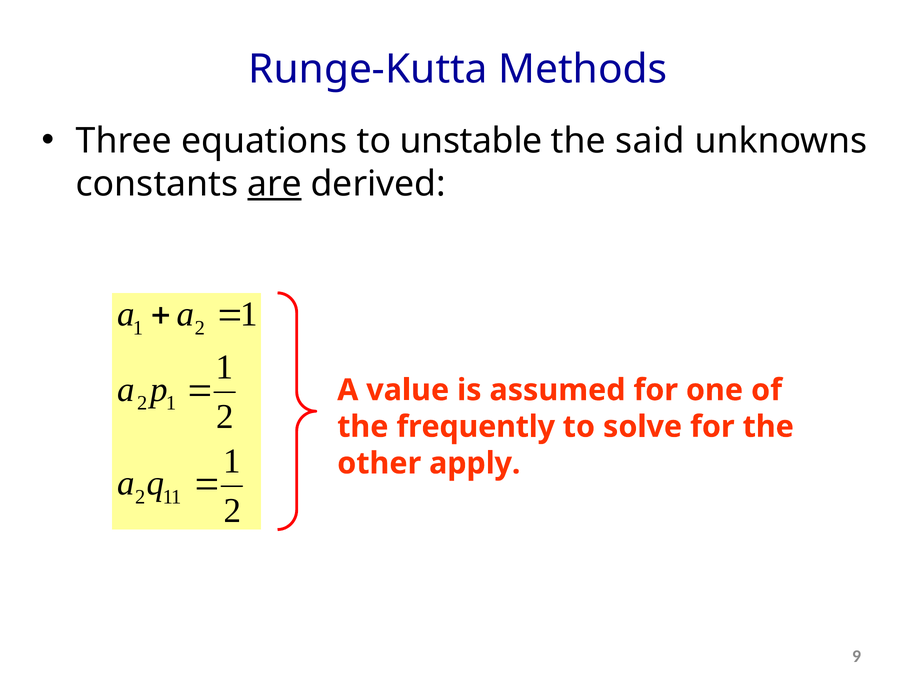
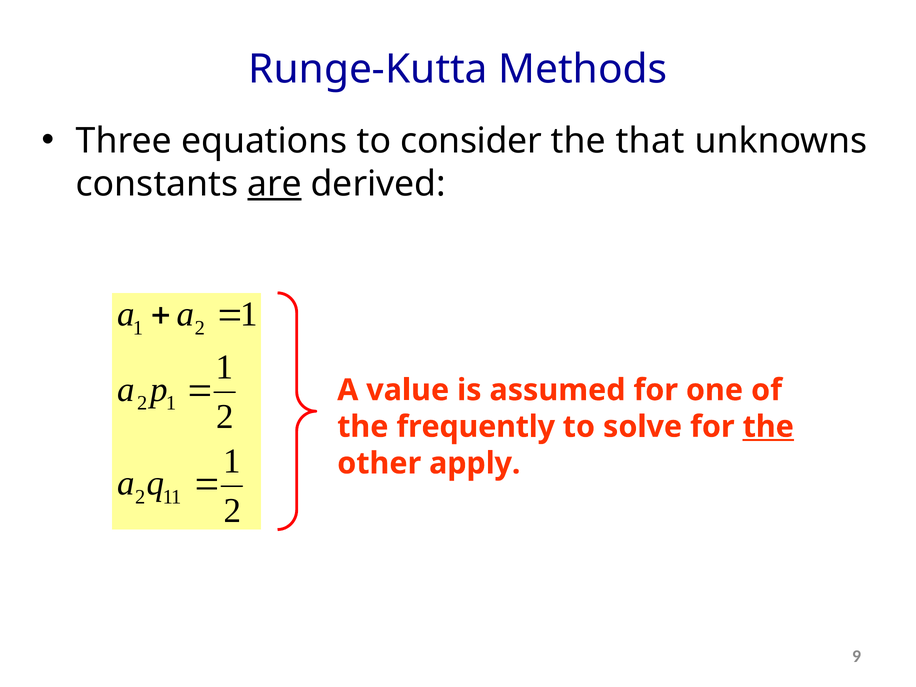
unstable: unstable -> consider
said: said -> that
the at (768, 427) underline: none -> present
